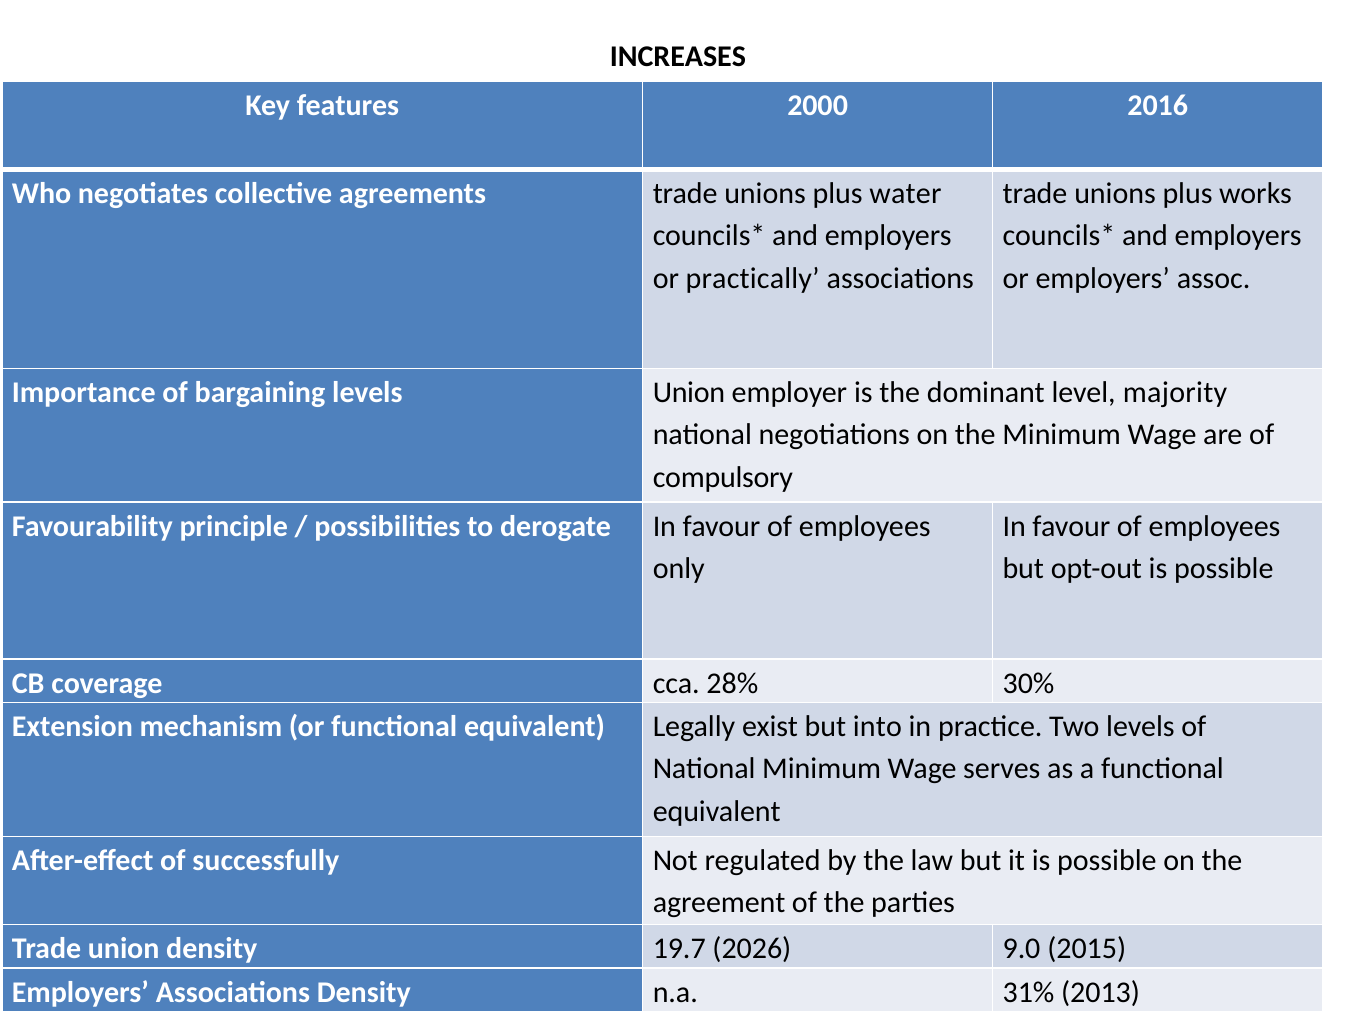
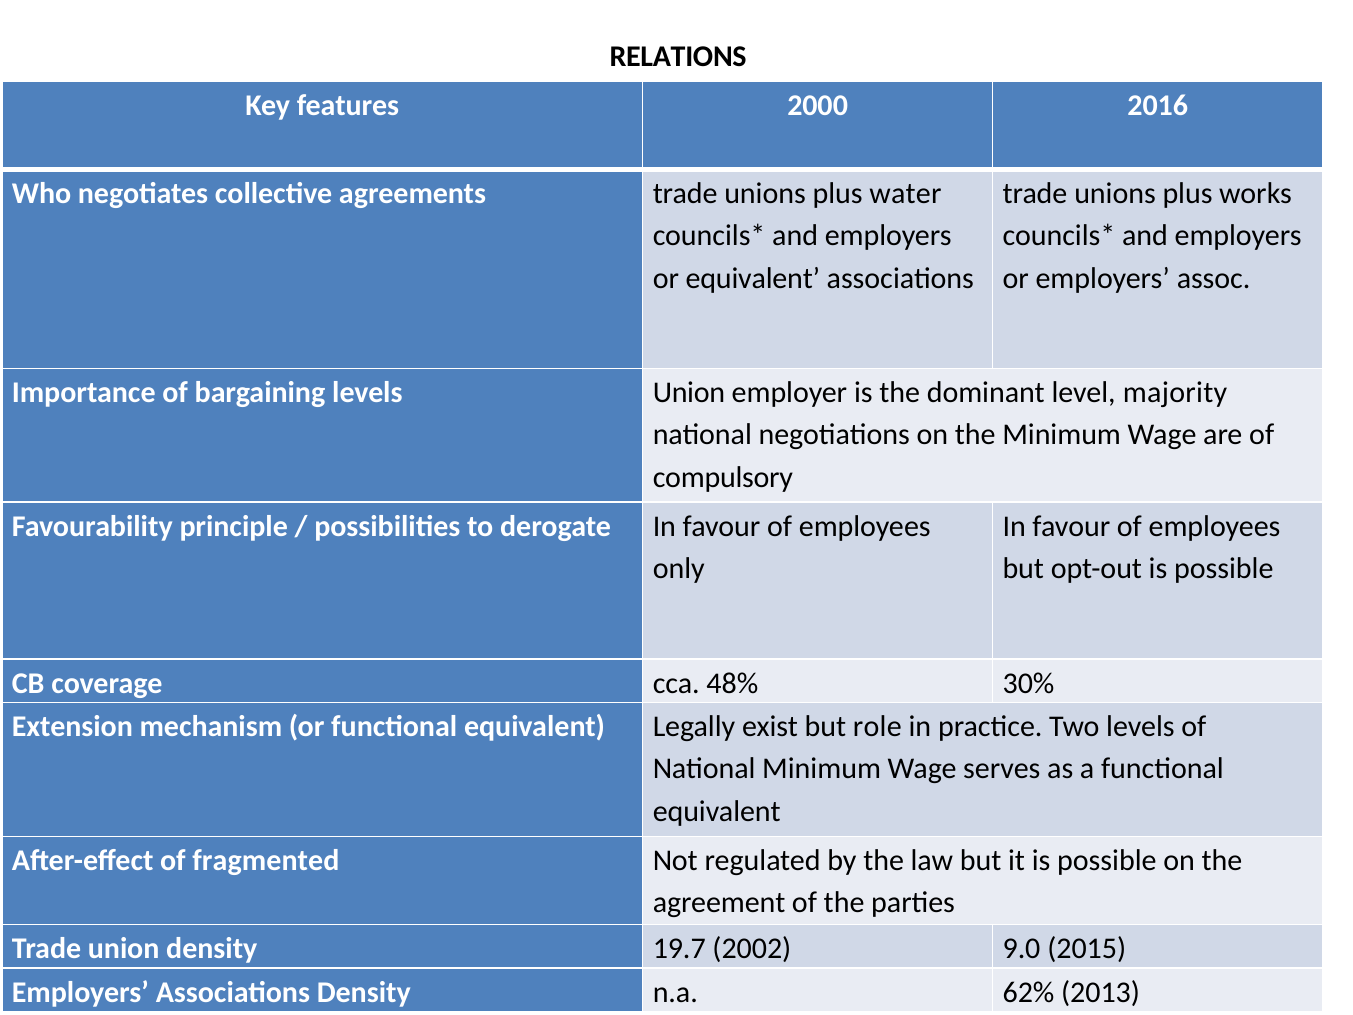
INCREASES: INCREASES -> RELATIONS
or practically: practically -> equivalent
28%: 28% -> 48%
into: into -> role
successfully: successfully -> fragmented
2026: 2026 -> 2002
31%: 31% -> 62%
